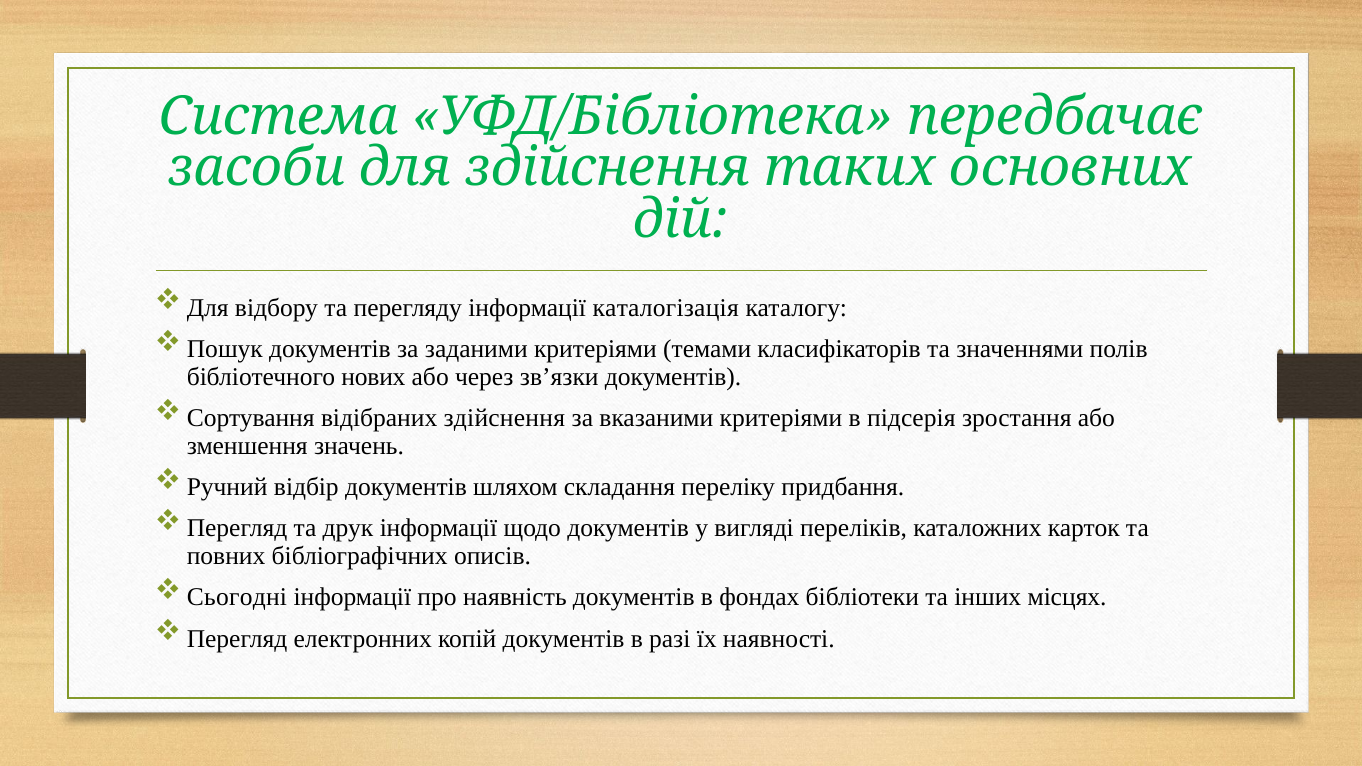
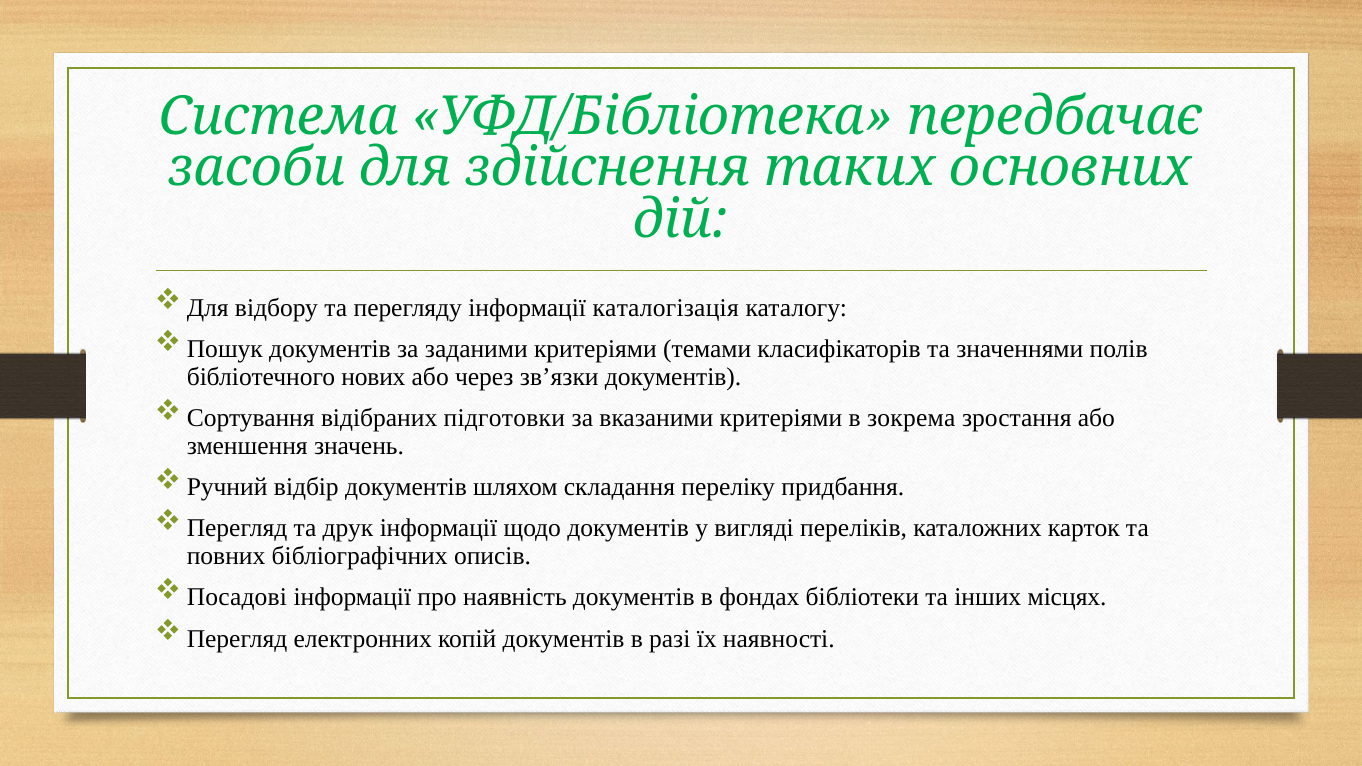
відібраних здійснення: здійснення -> підготовки
підсерія: підсерія -> зокрема
Сьогодні: Сьогодні -> Посадові
